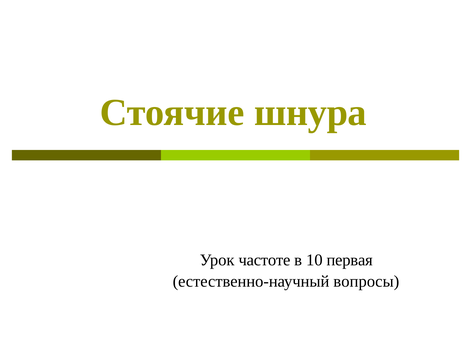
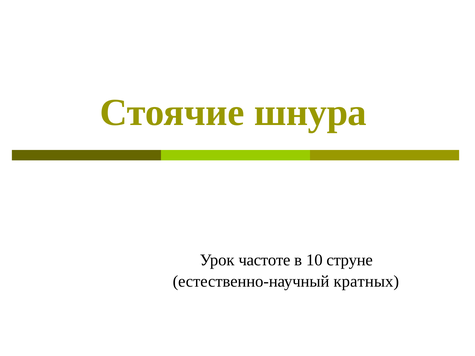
первая: первая -> струне
вопросы: вопросы -> кратных
